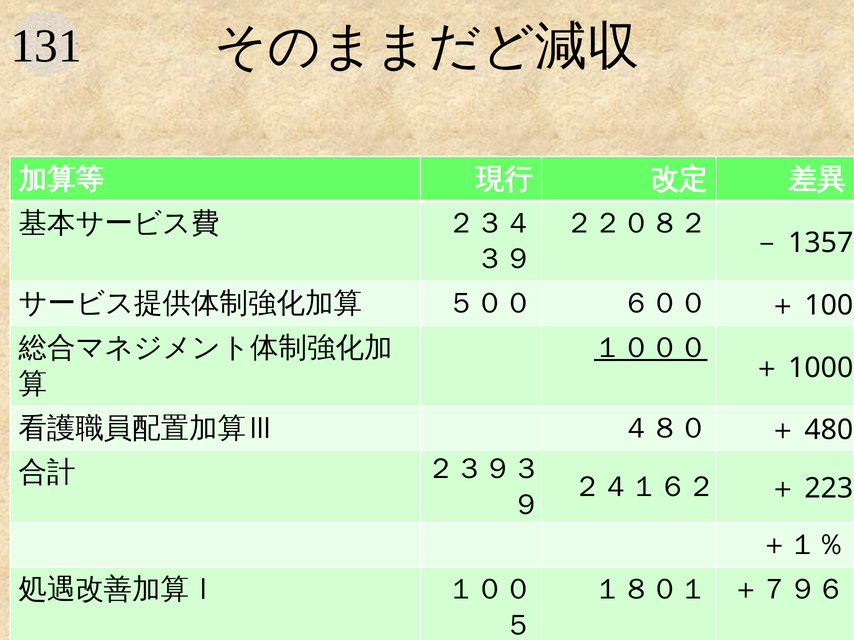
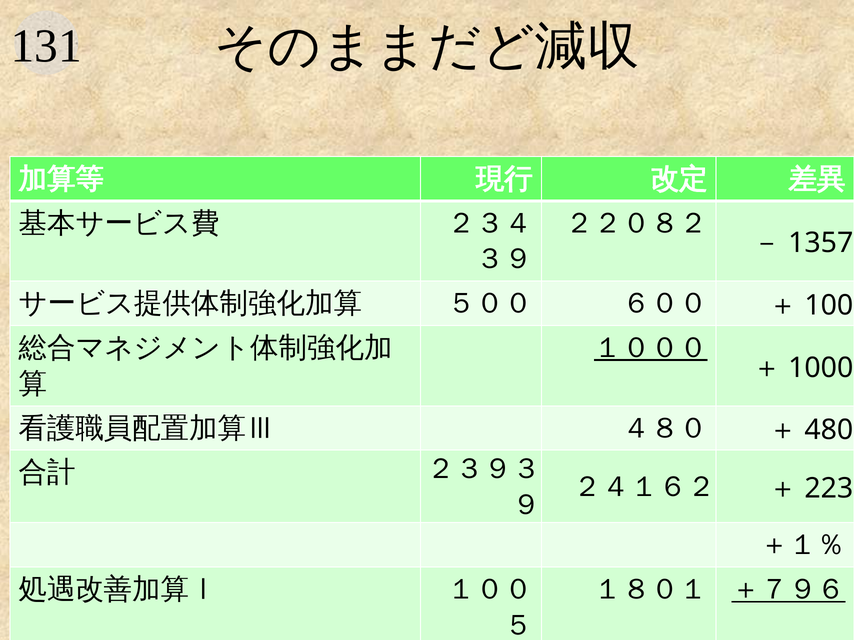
＋７９６ underline: none -> present
